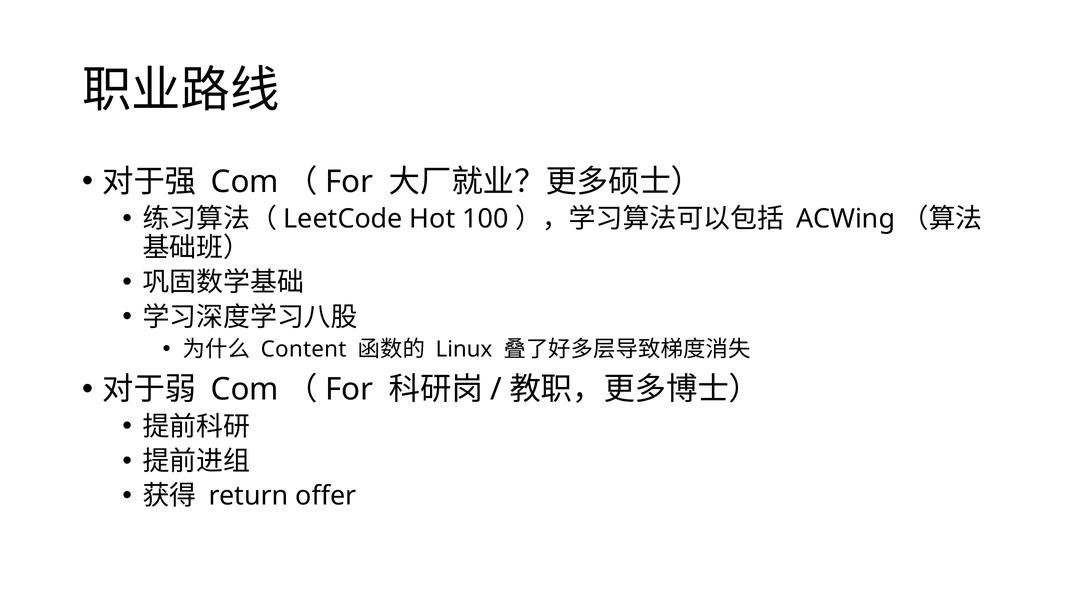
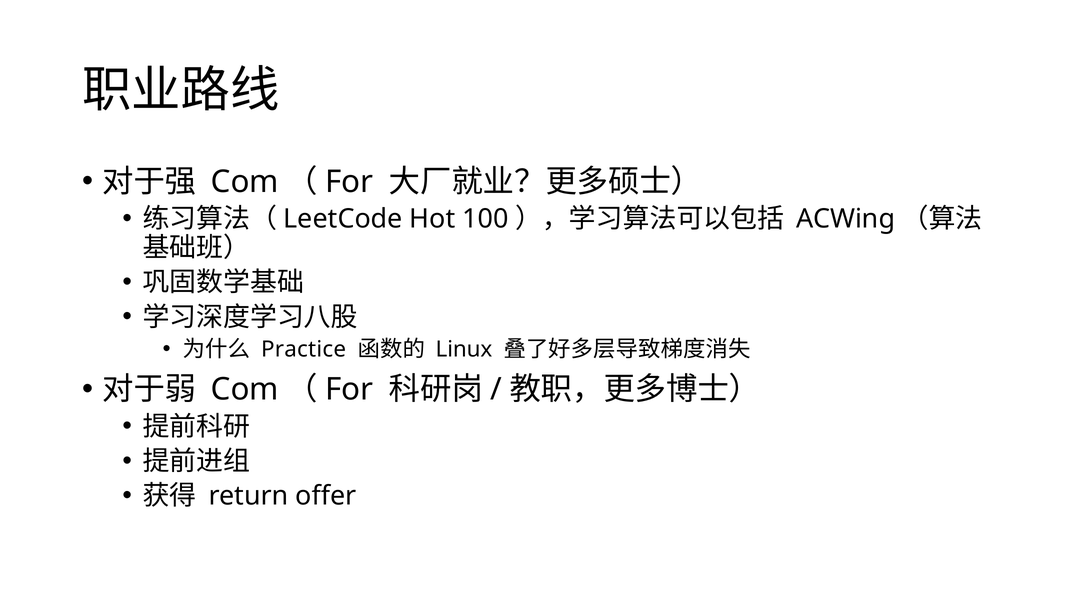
Content: Content -> Practice
